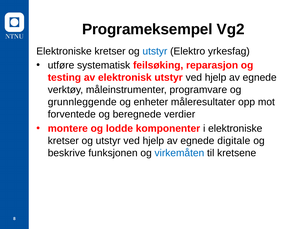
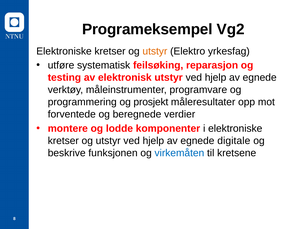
utstyr at (155, 51) colour: blue -> orange
grunnleggende: grunnleggende -> programmering
enheter: enheter -> prosjekt
